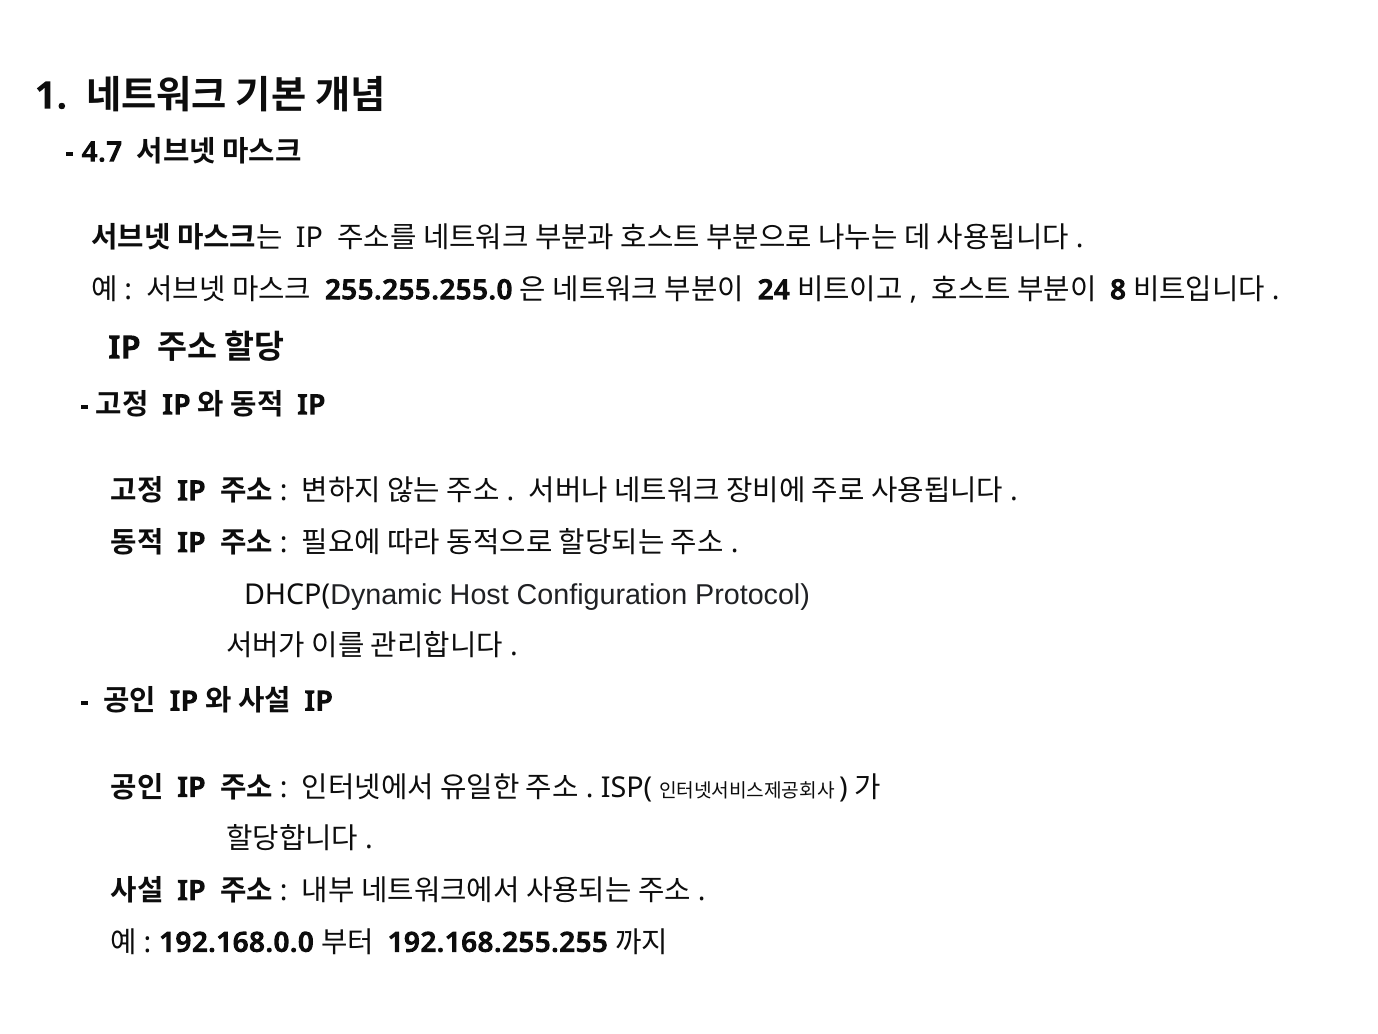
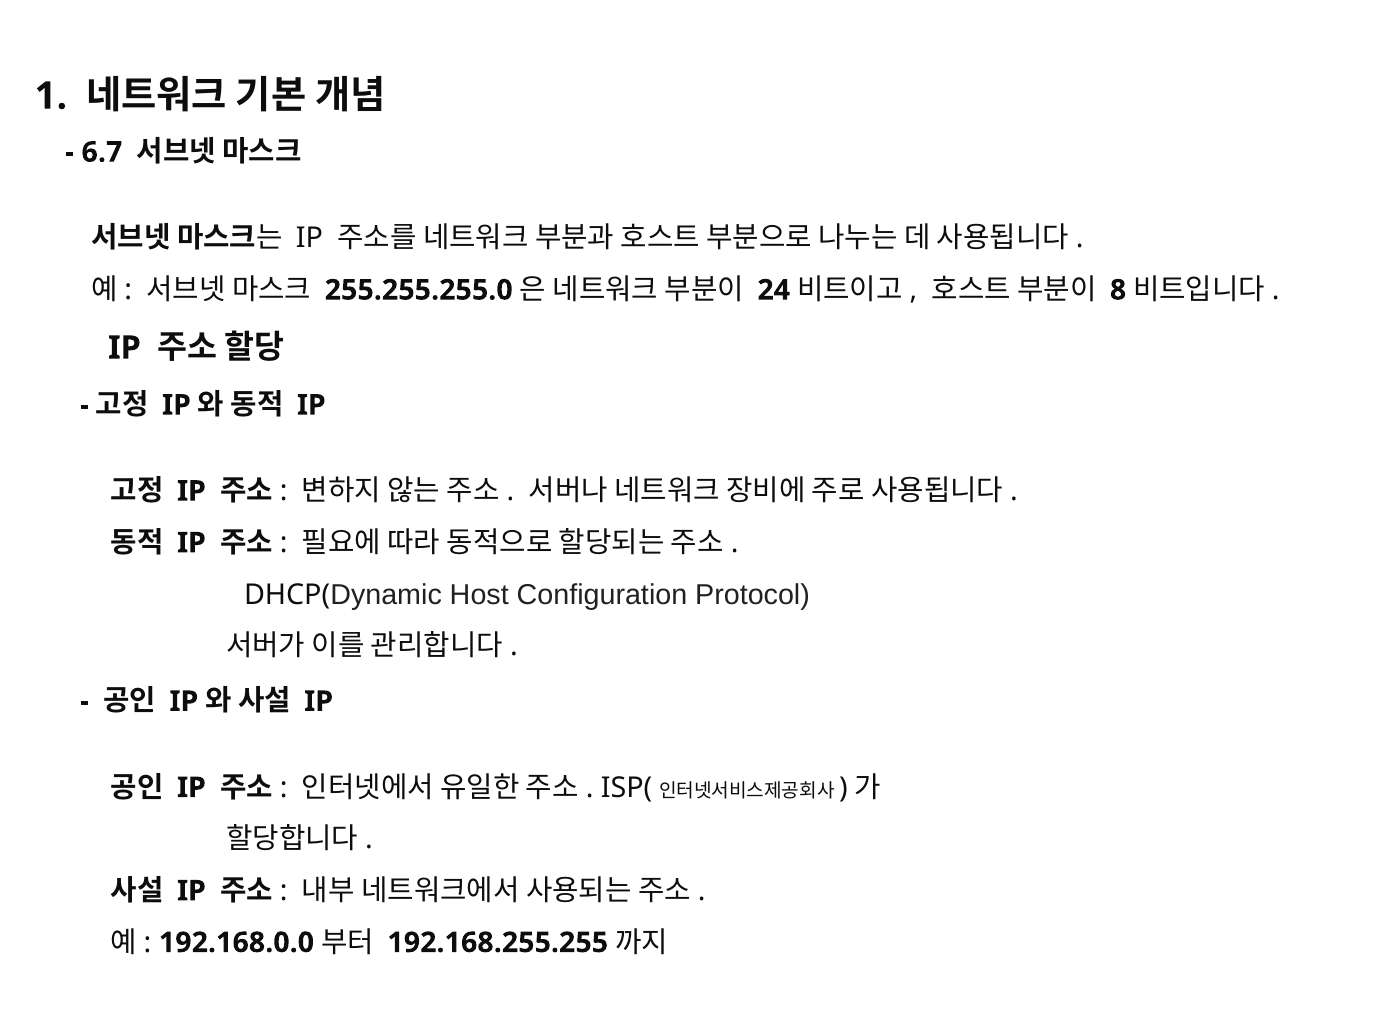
4.7: 4.7 -> 6.7
